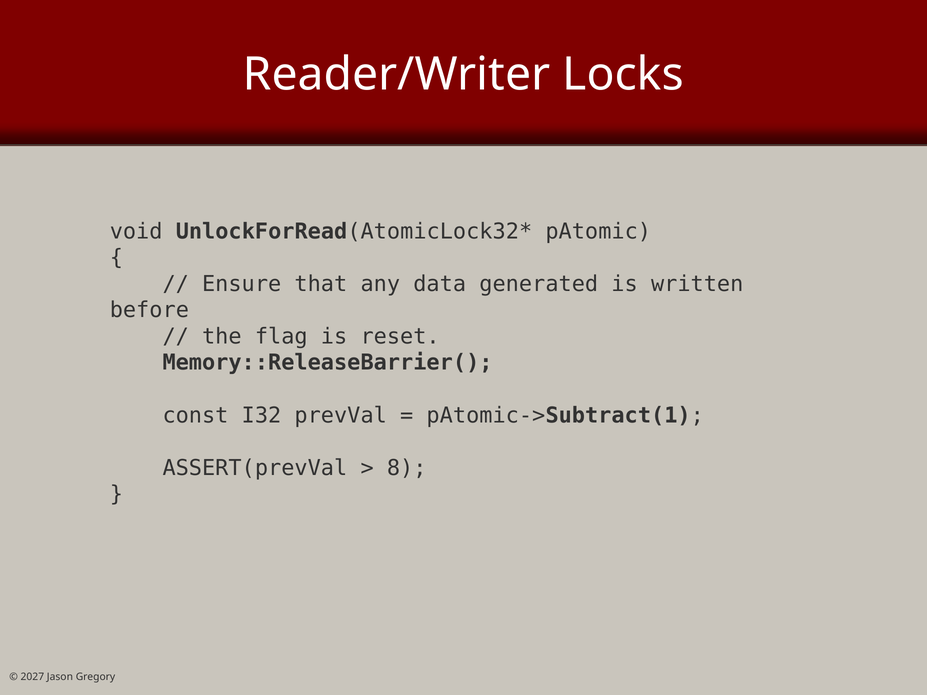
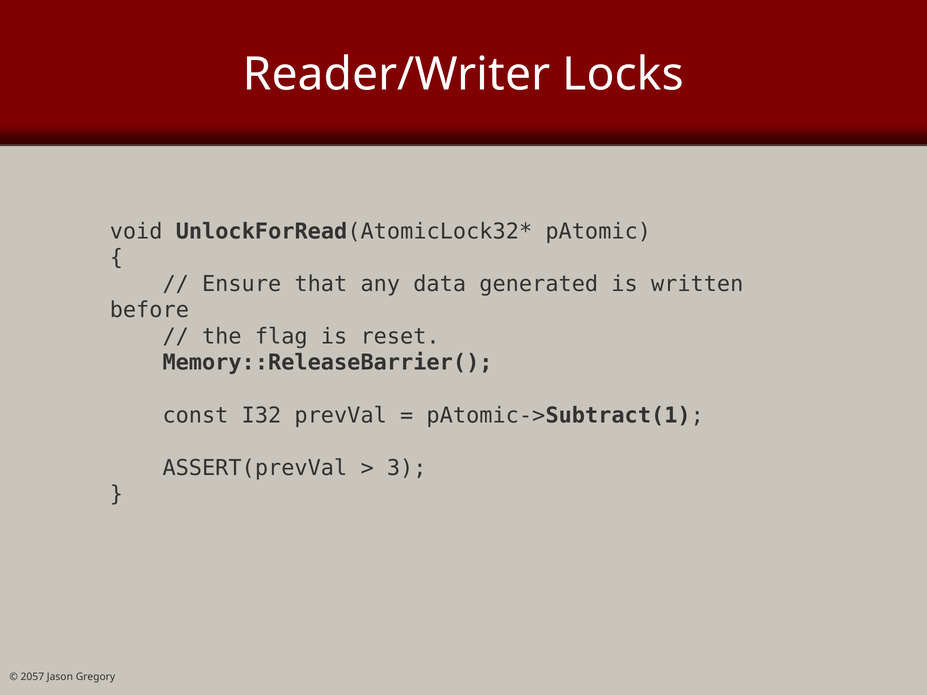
8: 8 -> 3
2027: 2027 -> 2057
